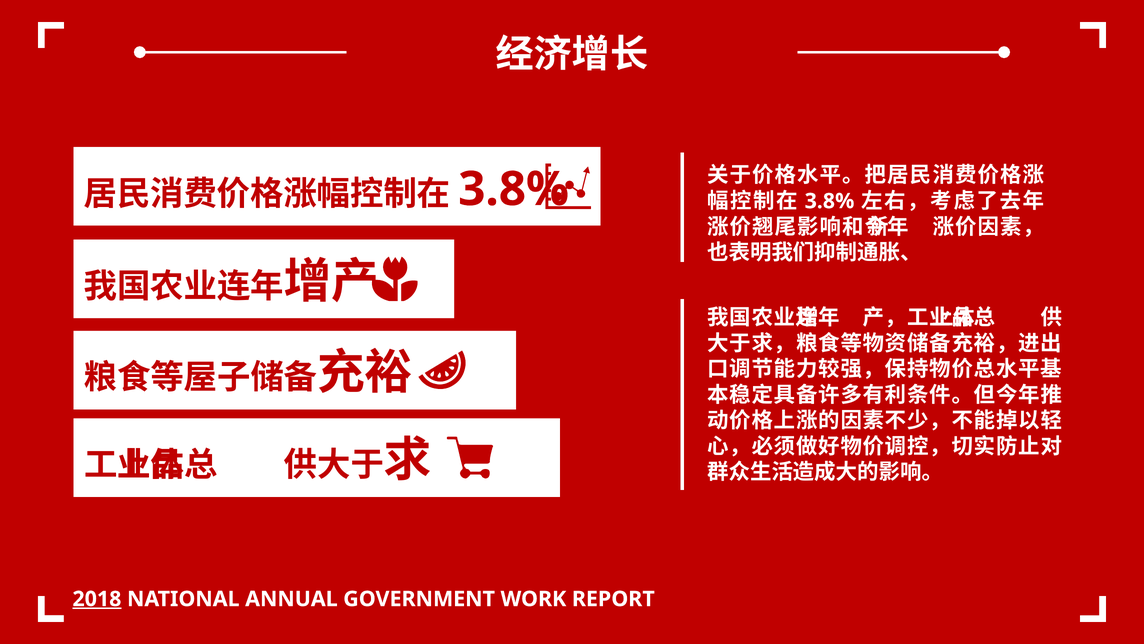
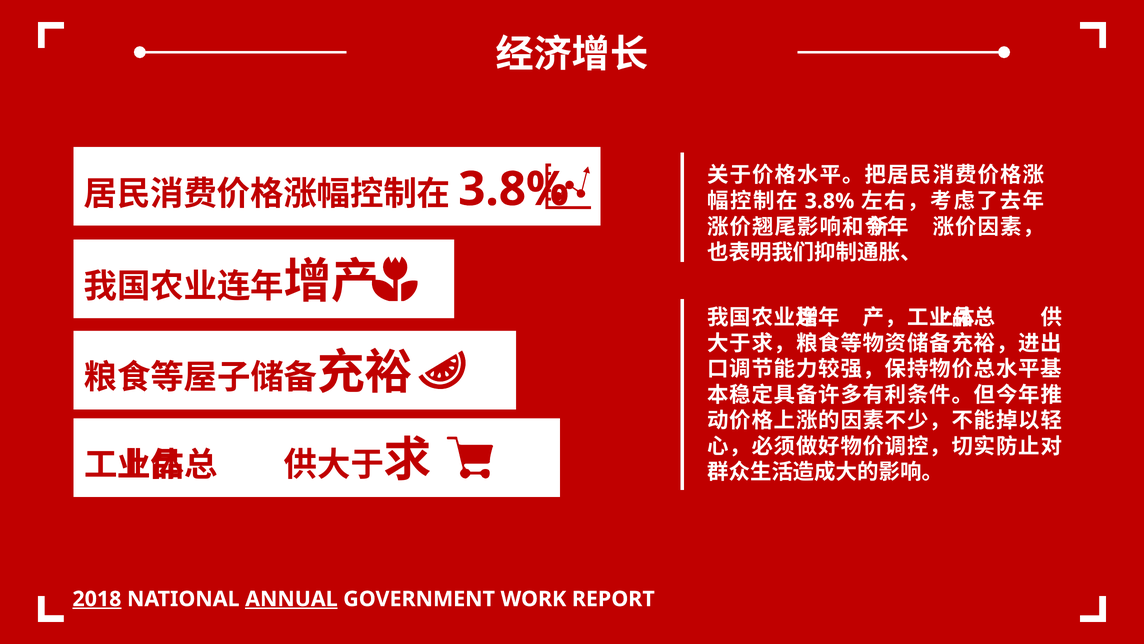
ANNUAL underline: none -> present
